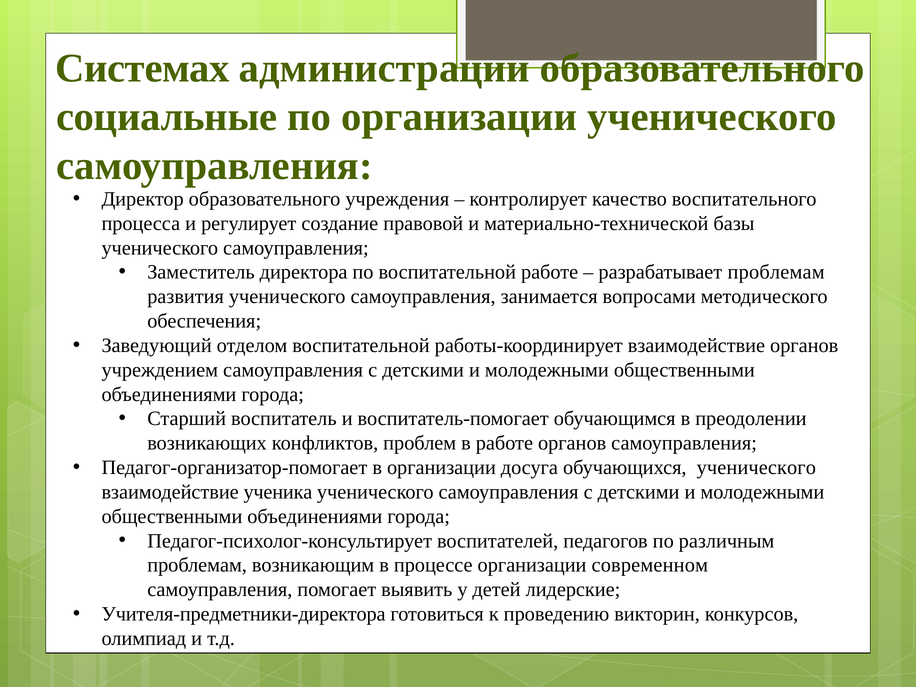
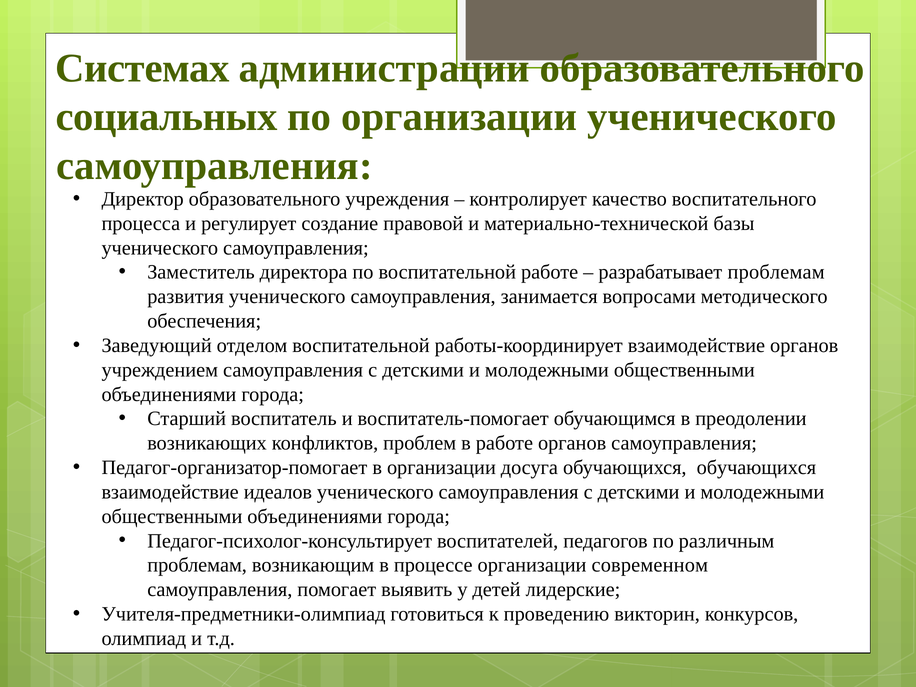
социальные: социальные -> социальных
обучающихся ученического: ученического -> обучающихся
ученика: ученика -> идеалов
Учителя-предметники-директора: Учителя-предметники-директора -> Учителя-предметники-олимпиад
